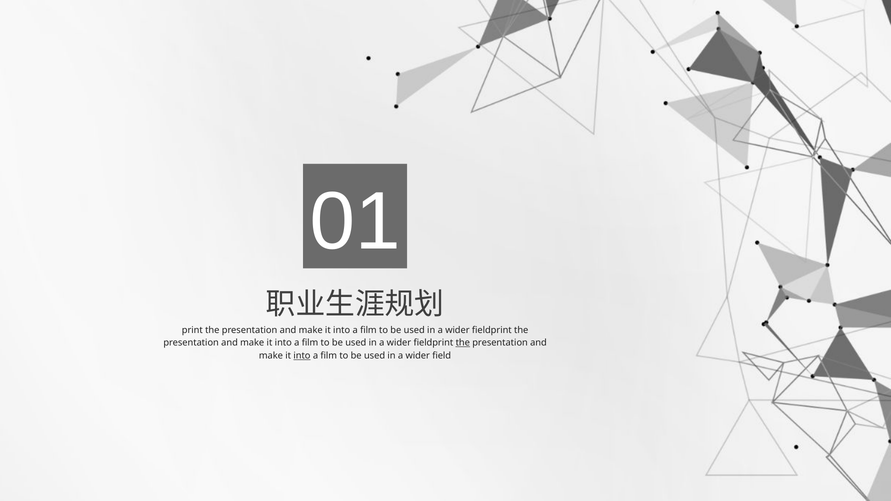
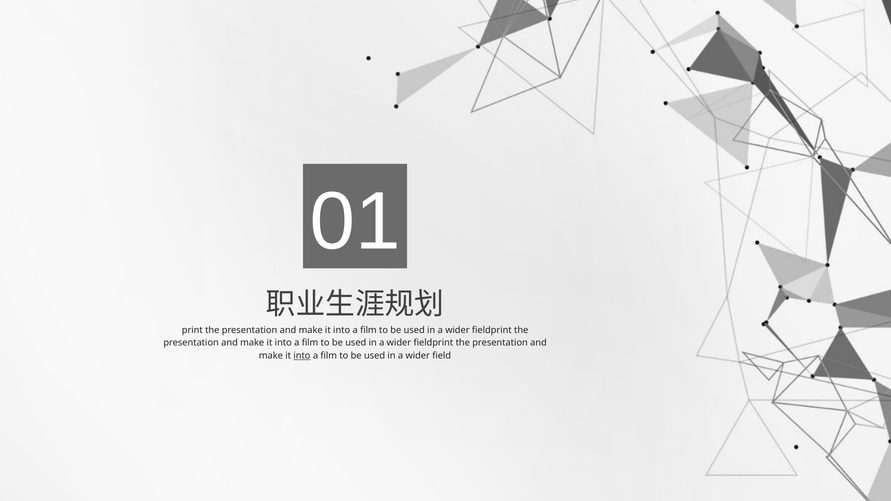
the at (463, 343) underline: present -> none
